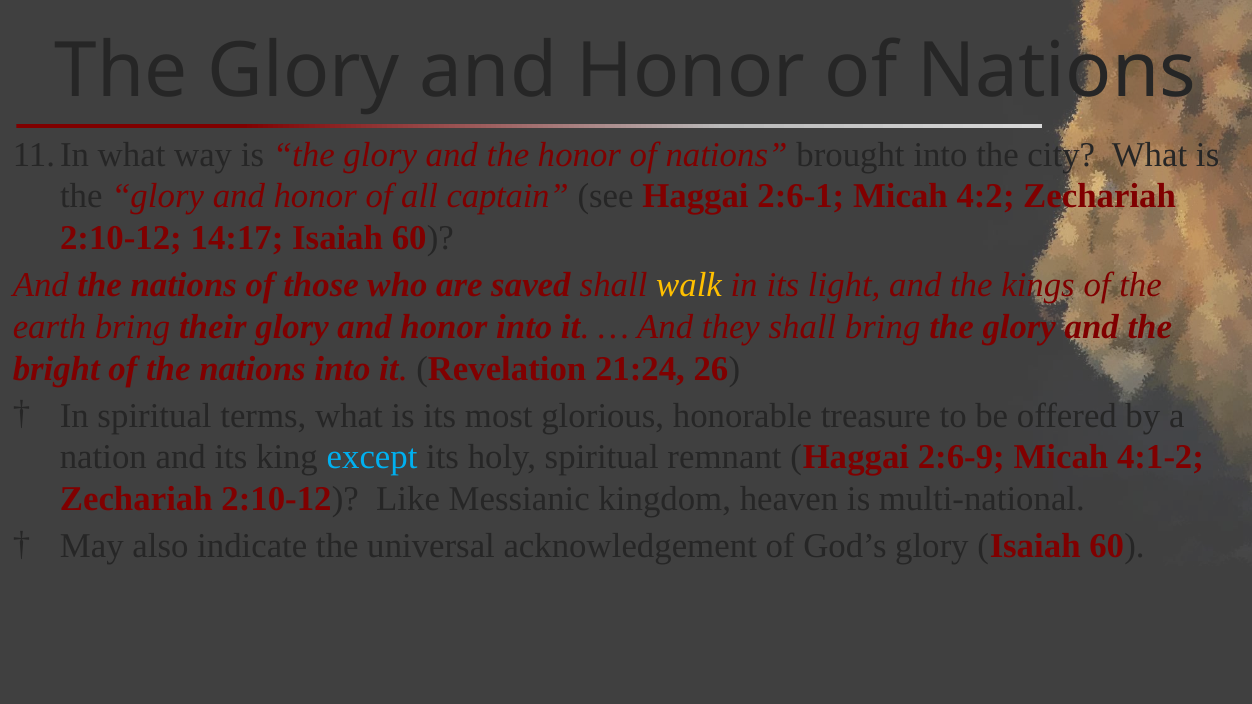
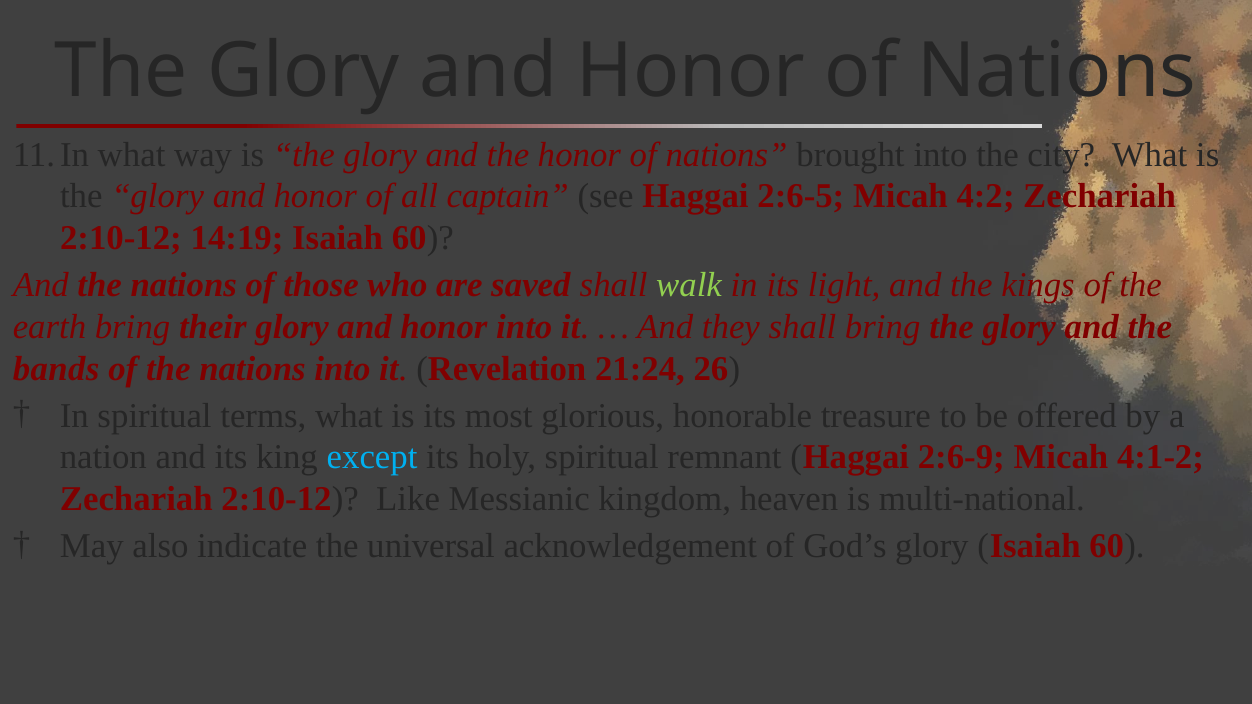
2:6-1: 2:6-1 -> 2:6-5
14:17: 14:17 -> 14:19
walk colour: yellow -> light green
bright: bright -> bands
